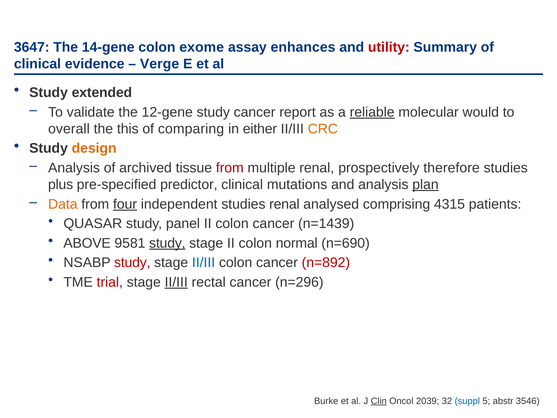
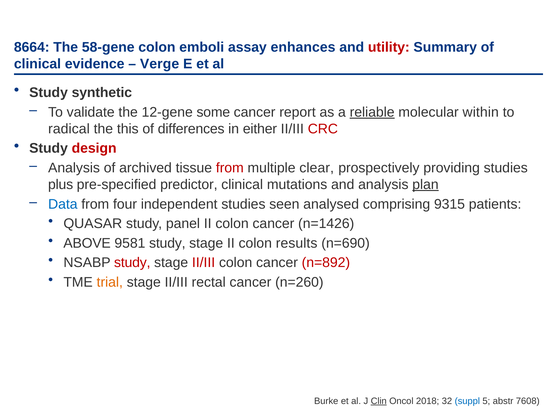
3647: 3647 -> 8664
14-gene: 14-gene -> 58-gene
exome: exome -> emboli
extended: extended -> synthetic
12-gene study: study -> some
would: would -> within
overall: overall -> radical
comparing: comparing -> differences
CRC colour: orange -> red
design colour: orange -> red
multiple renal: renal -> clear
therefore: therefore -> providing
Data colour: orange -> blue
four underline: present -> none
studies renal: renal -> seen
4315: 4315 -> 9315
n=1439: n=1439 -> n=1426
study at (167, 243) underline: present -> none
normal: normal -> results
II/III at (204, 262) colour: blue -> red
trial colour: red -> orange
II/III at (176, 282) underline: present -> none
n=296: n=296 -> n=260
2039: 2039 -> 2018
3546: 3546 -> 7608
